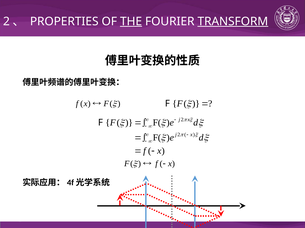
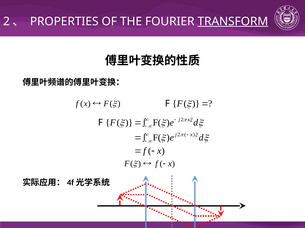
THE underline: present -> none
